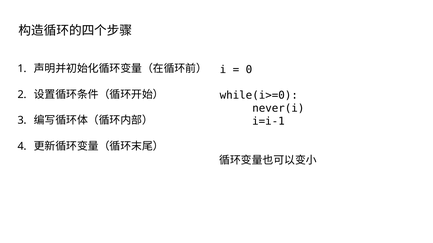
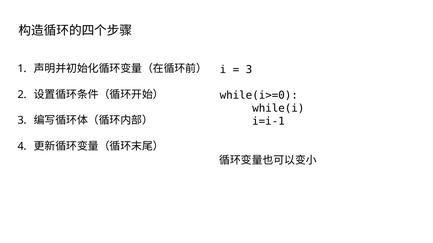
0 at (249, 70): 0 -> 3
never(i: never(i -> while(i
